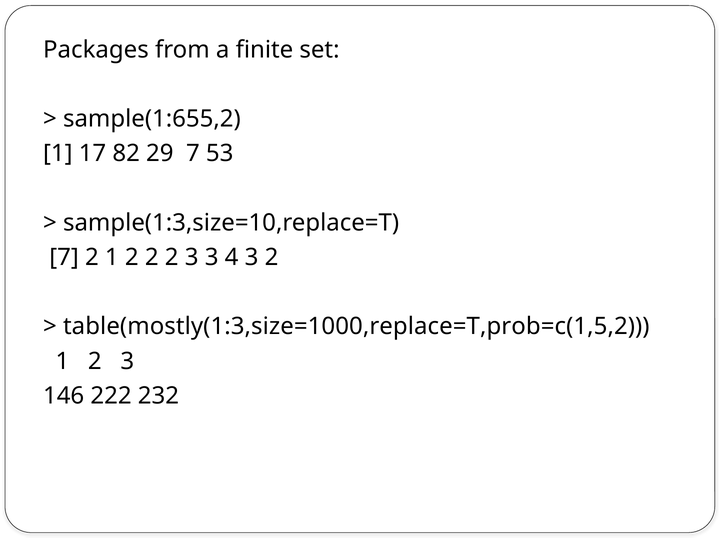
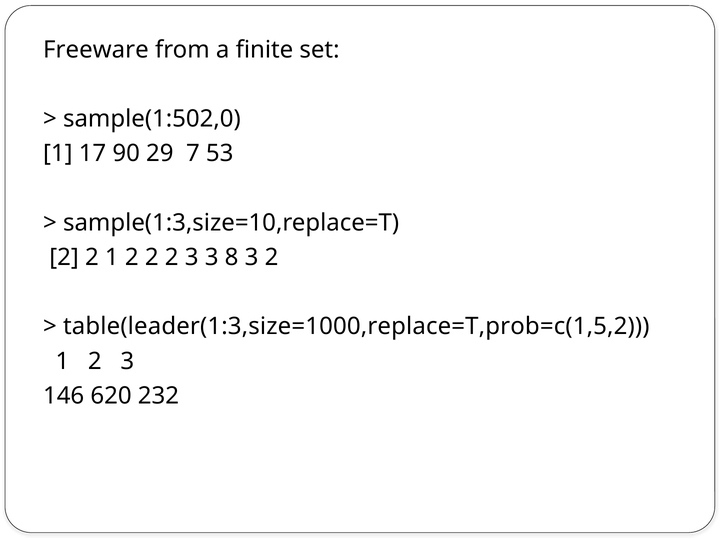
Packages: Packages -> Freeware
sample(1:655,2: sample(1:655,2 -> sample(1:502,0
82: 82 -> 90
7 at (64, 257): 7 -> 2
4: 4 -> 8
table(mostly(1:3,size=1000,replace=T,prob=c(1,5,2: table(mostly(1:3,size=1000,replace=T,prob=c(1,5,2 -> table(leader(1:3,size=1000,replace=T,prob=c(1,5,2
222: 222 -> 620
